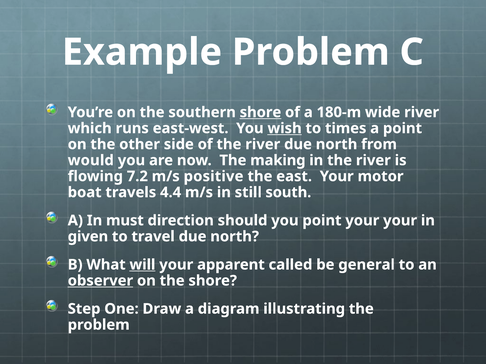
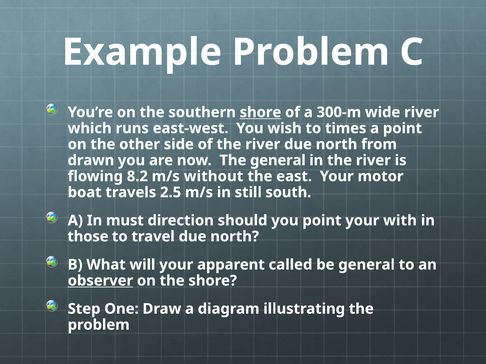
180-m: 180-m -> 300-m
wish underline: present -> none
would: would -> drawn
The making: making -> general
7.2: 7.2 -> 8.2
positive: positive -> without
4.4: 4.4 -> 2.5
your your: your -> with
given: given -> those
will underline: present -> none
